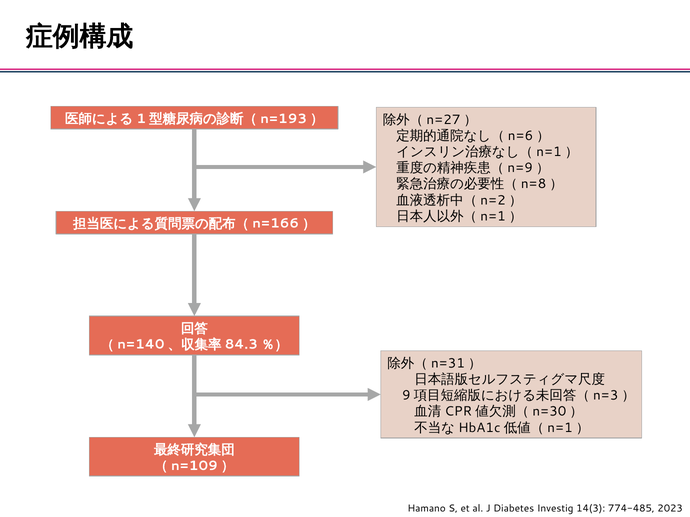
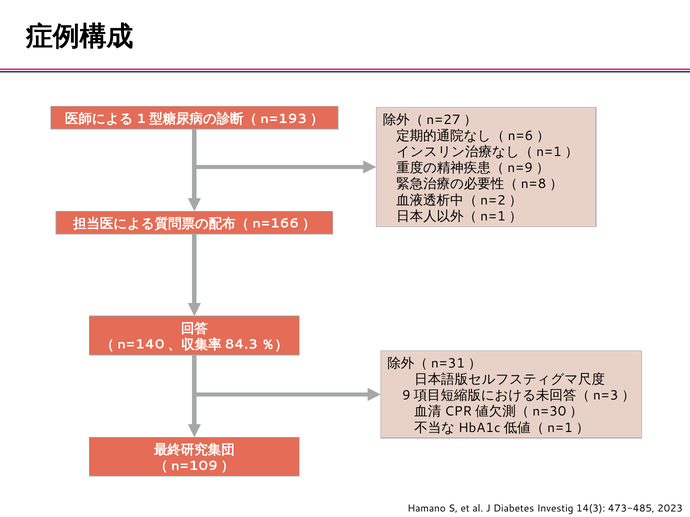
774-485: 774-485 -> 473-485
